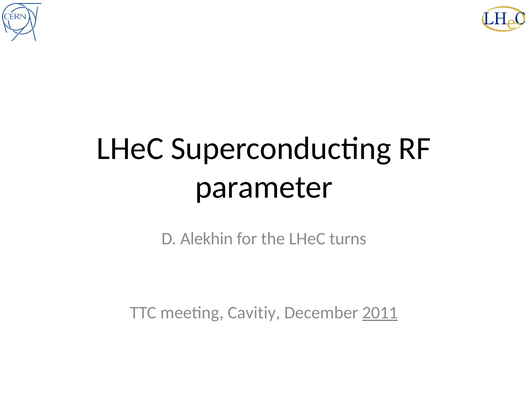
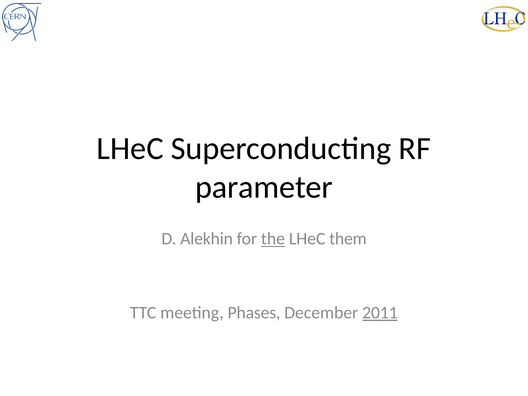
the underline: none -> present
turns: turns -> them
Cavitiy: Cavitiy -> Phases
